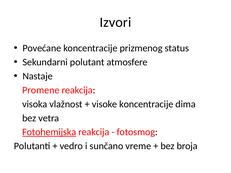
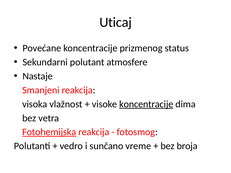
Izvori: Izvori -> Uticaj
Promene: Promene -> Smanjeni
koncentracije at (146, 104) underline: none -> present
